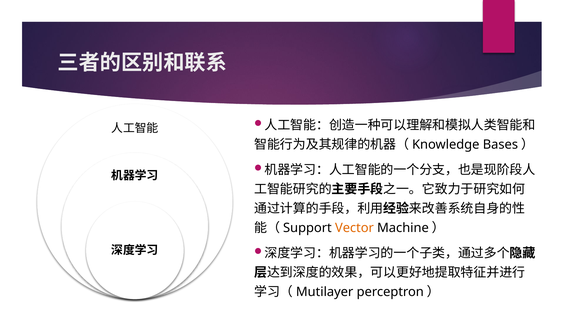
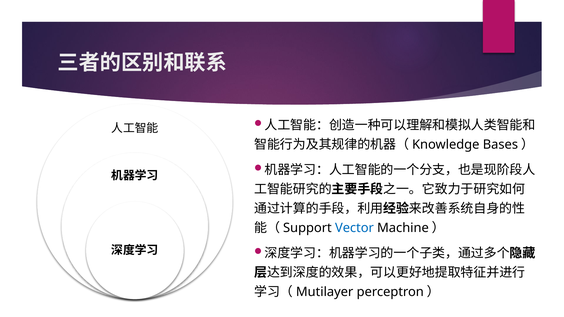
Vector colour: orange -> blue
